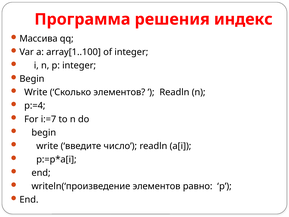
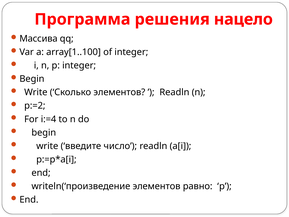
индекс: индекс -> нацело
p:=4: p:=4 -> p:=2
i:=7: i:=7 -> i:=4
